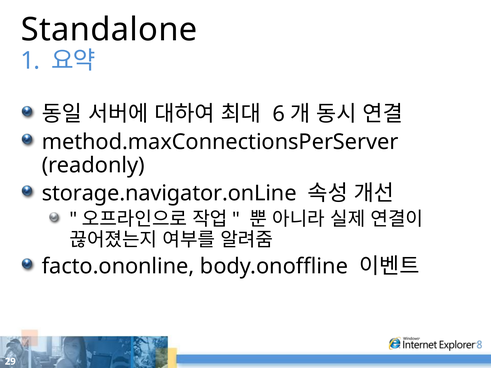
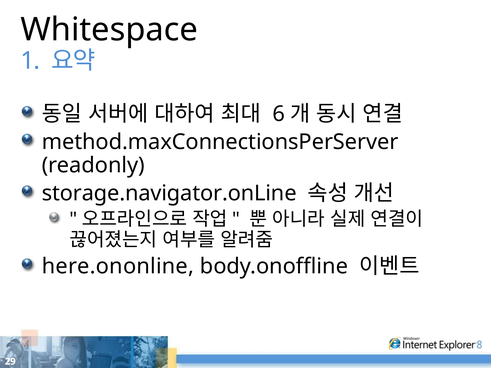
Standalone: Standalone -> Whitespace
facto.ononline: facto.ononline -> here.ononline
